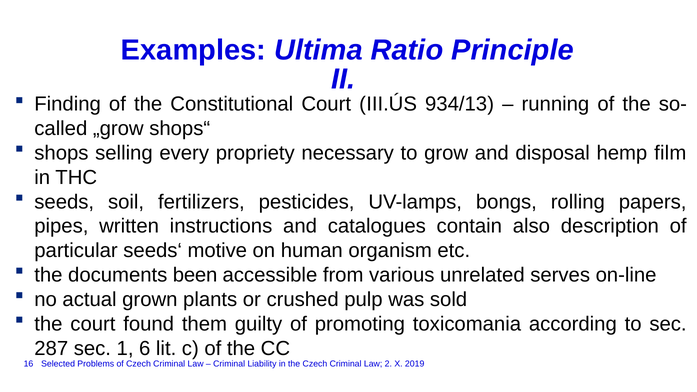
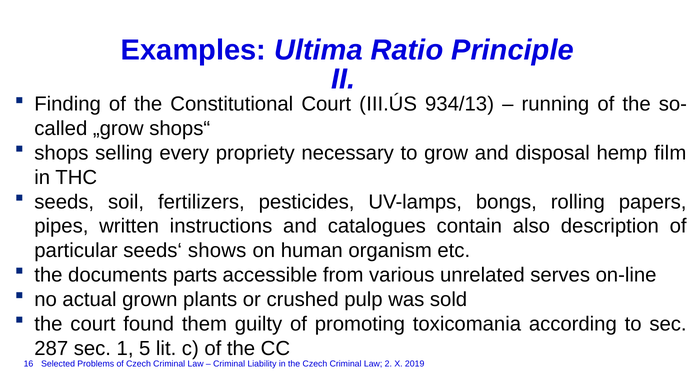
motive: motive -> shows
been: been -> parts
6: 6 -> 5
